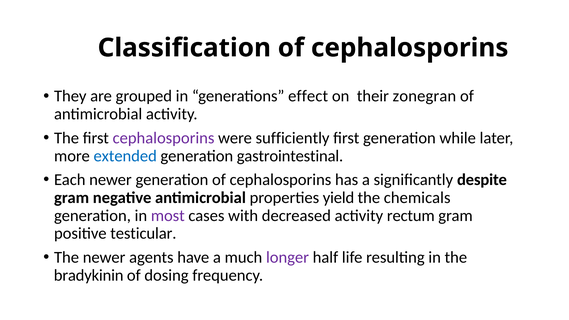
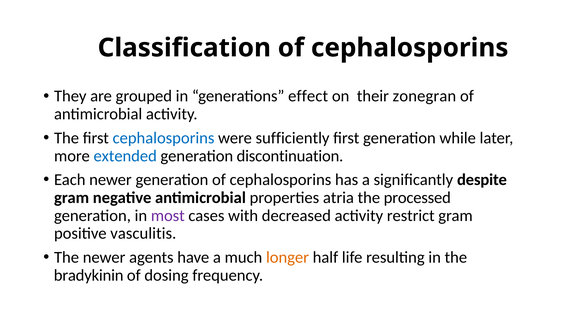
cephalosporins at (164, 138) colour: purple -> blue
gastrointestinal: gastrointestinal -> discontinuation
yield: yield -> atria
chemicals: chemicals -> processed
rectum: rectum -> restrict
testicular: testicular -> vasculitis
longer colour: purple -> orange
